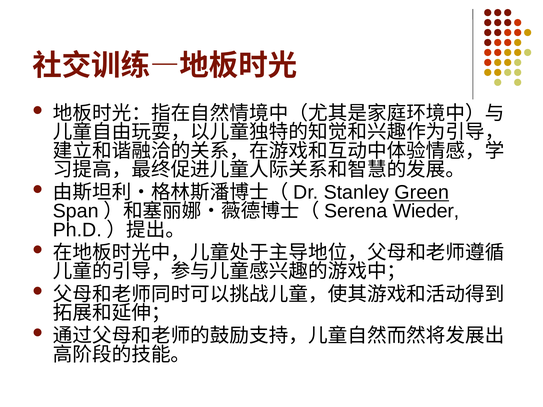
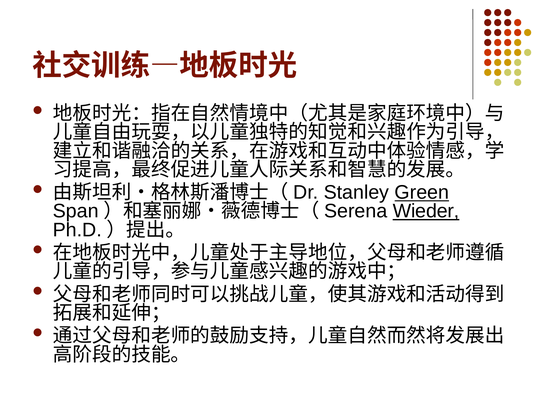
Wieder underline: none -> present
